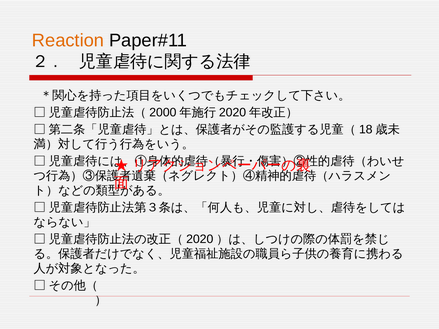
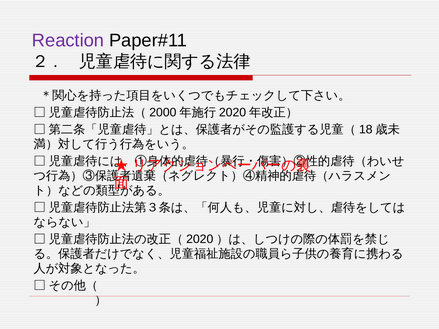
Reaction colour: orange -> purple
